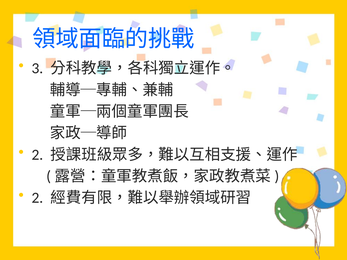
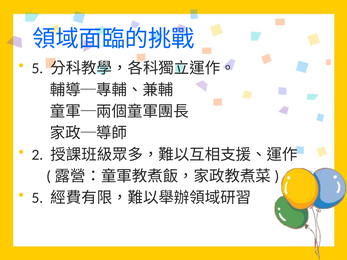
3 at (37, 68): 3 -> 5
2 at (37, 198): 2 -> 5
